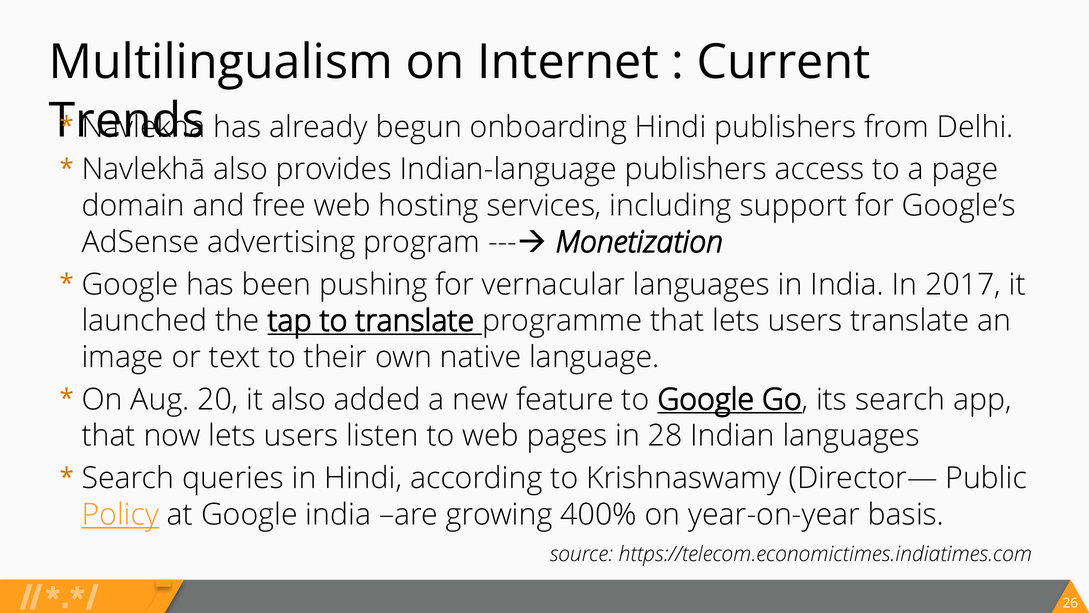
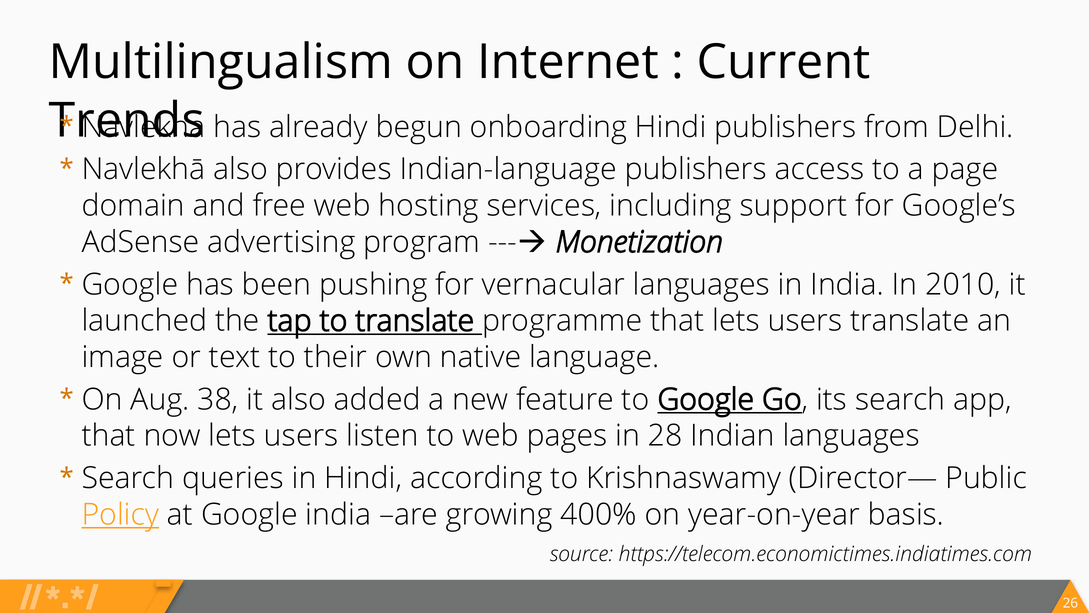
2017: 2017 -> 2010
20: 20 -> 38
